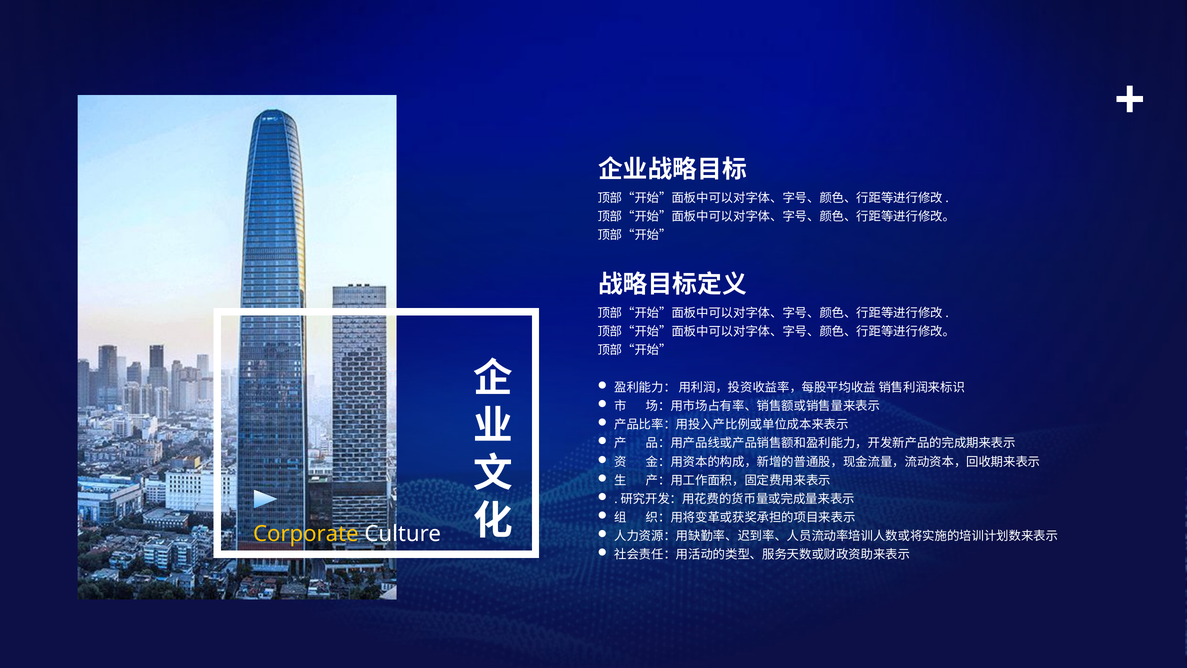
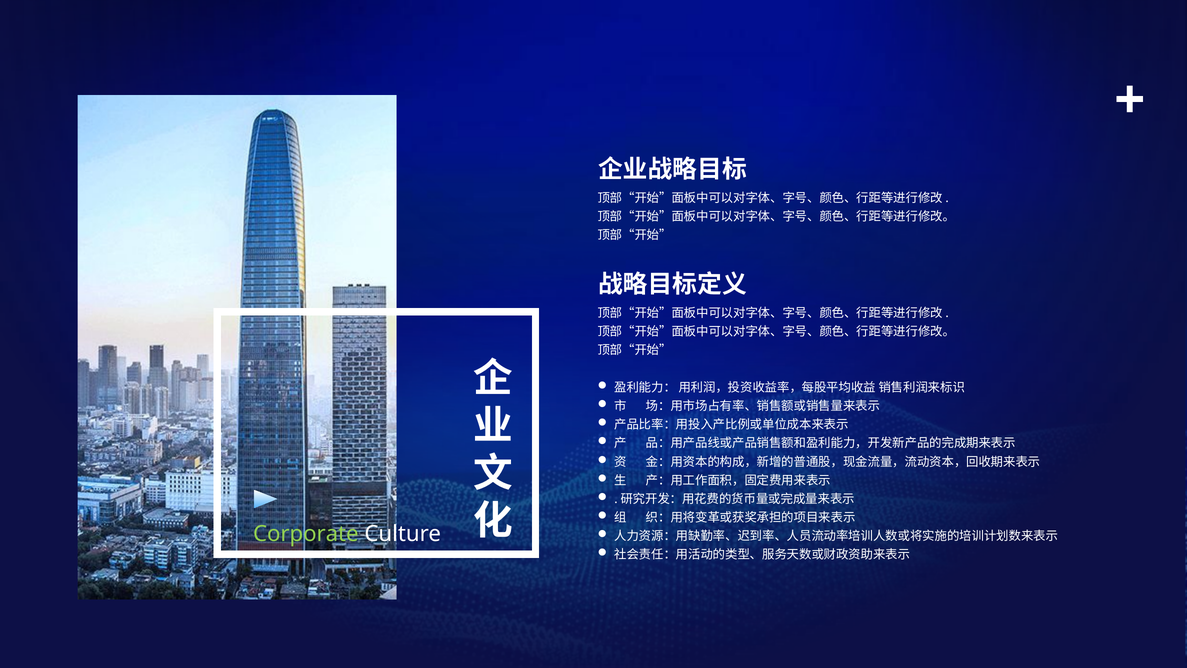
Corporate colour: yellow -> light green
